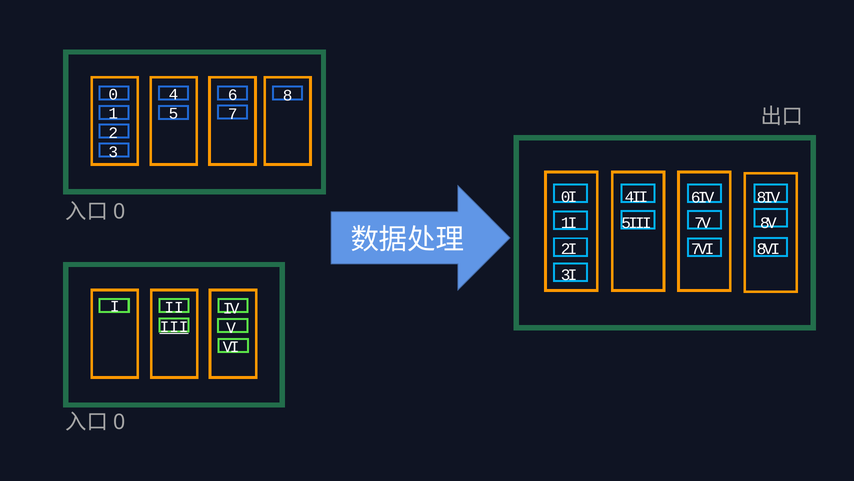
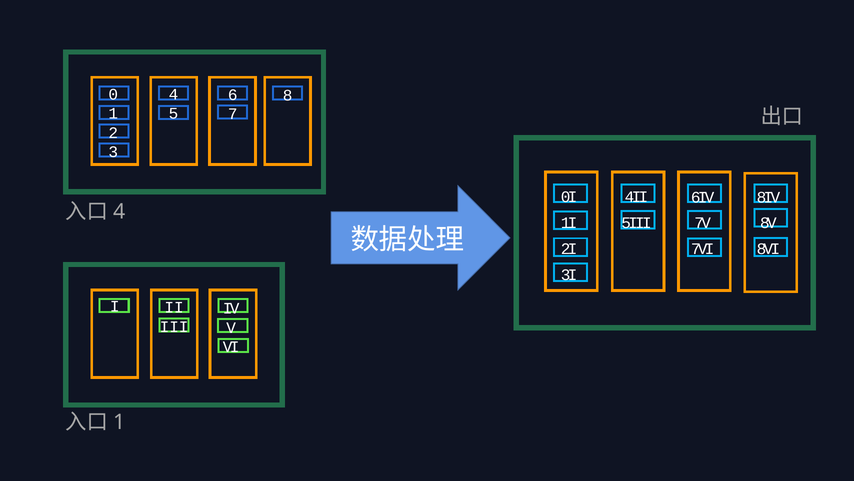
0 at (119, 212): 0 -> 4
III underline: present -> none
0 at (119, 422): 0 -> 1
